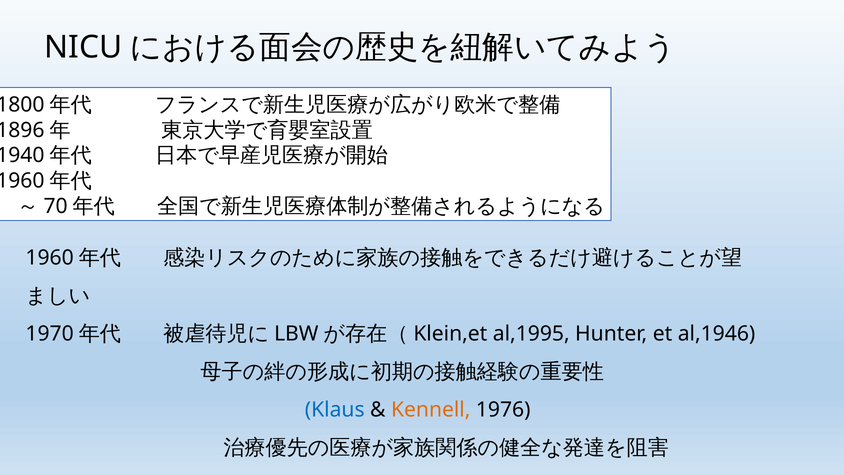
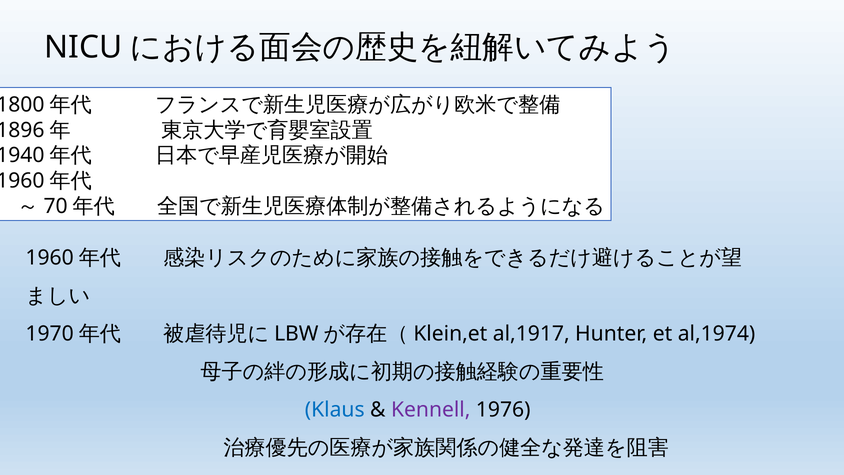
al,1995: al,1995 -> al,1917
al,1946: al,1946 -> al,1974
Kennell colour: orange -> purple
